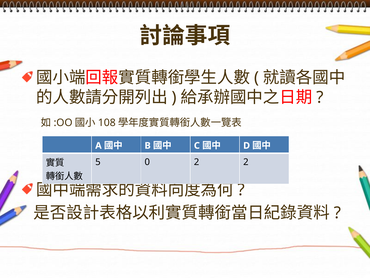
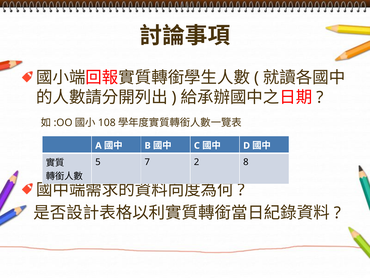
0: 0 -> 7
2 2: 2 -> 8
